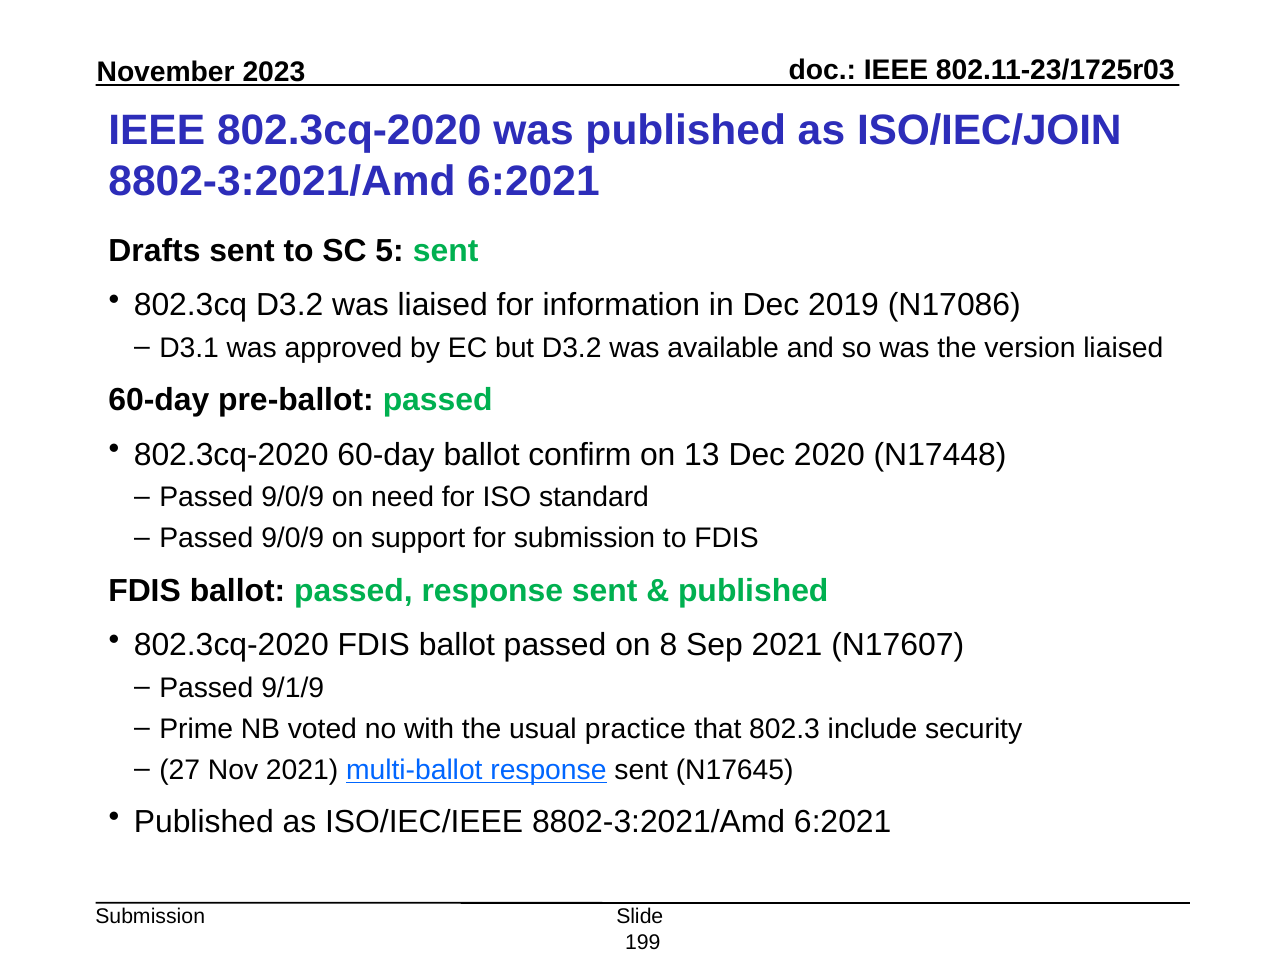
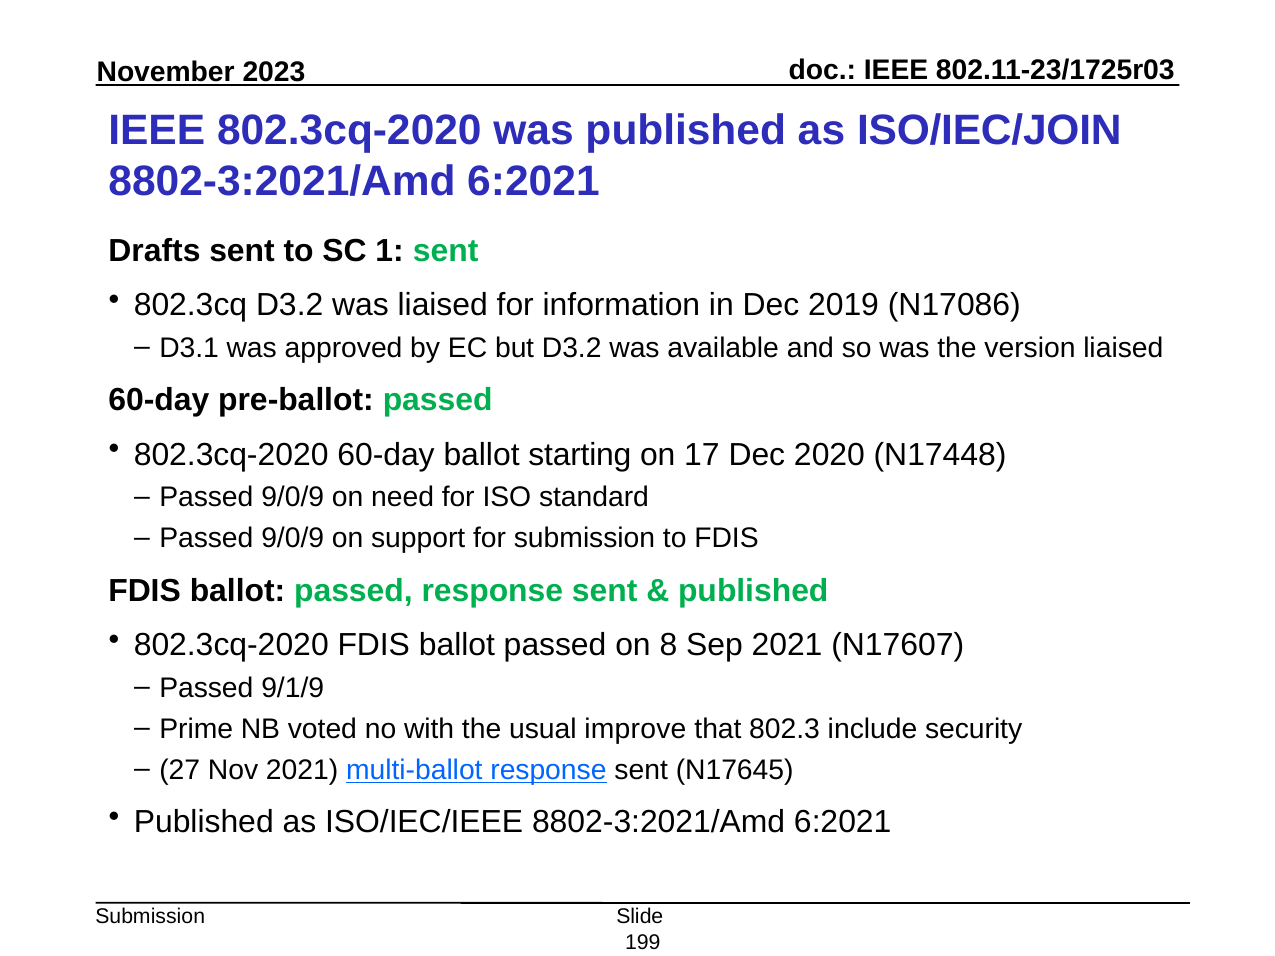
5: 5 -> 1
confirm: confirm -> starting
13: 13 -> 17
practice: practice -> improve
